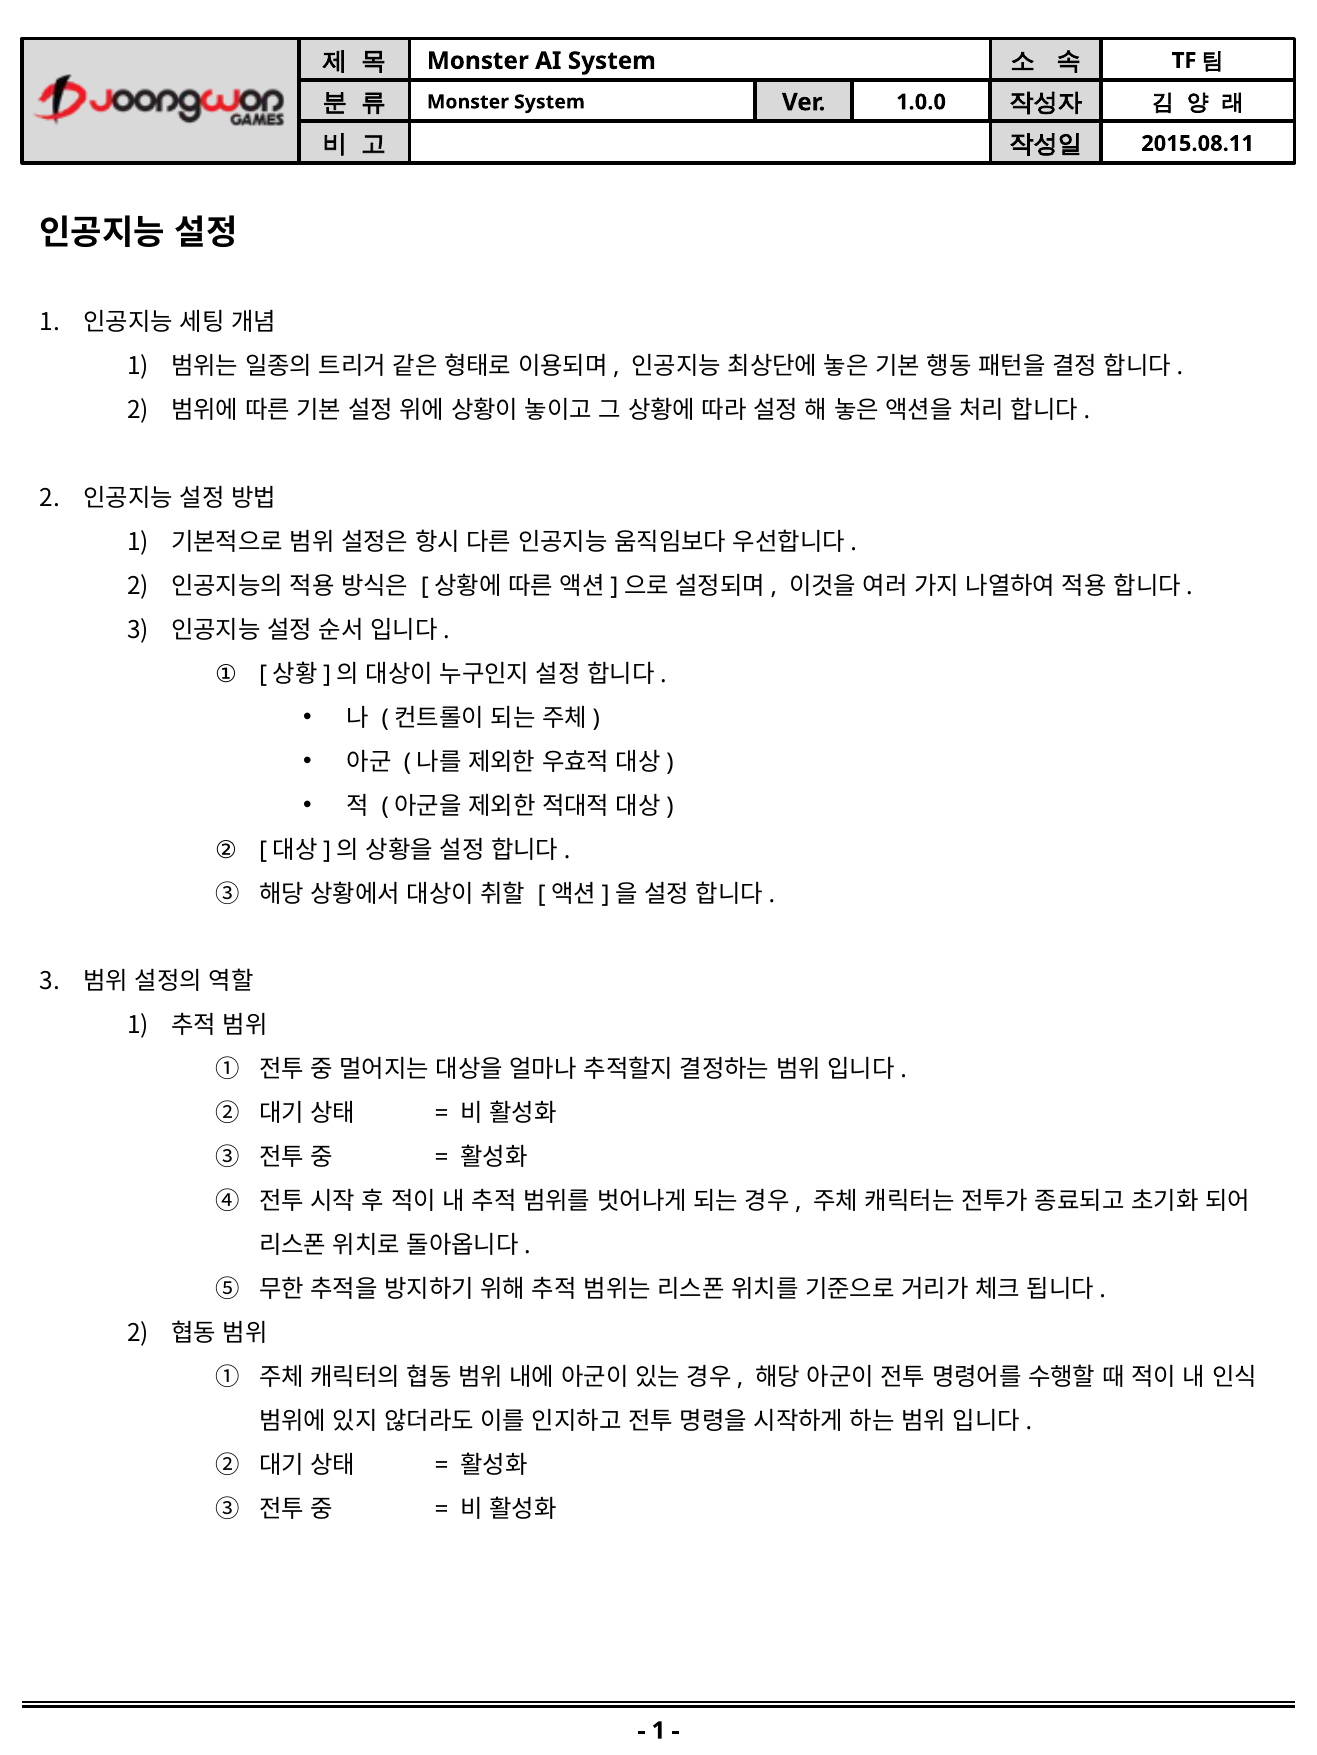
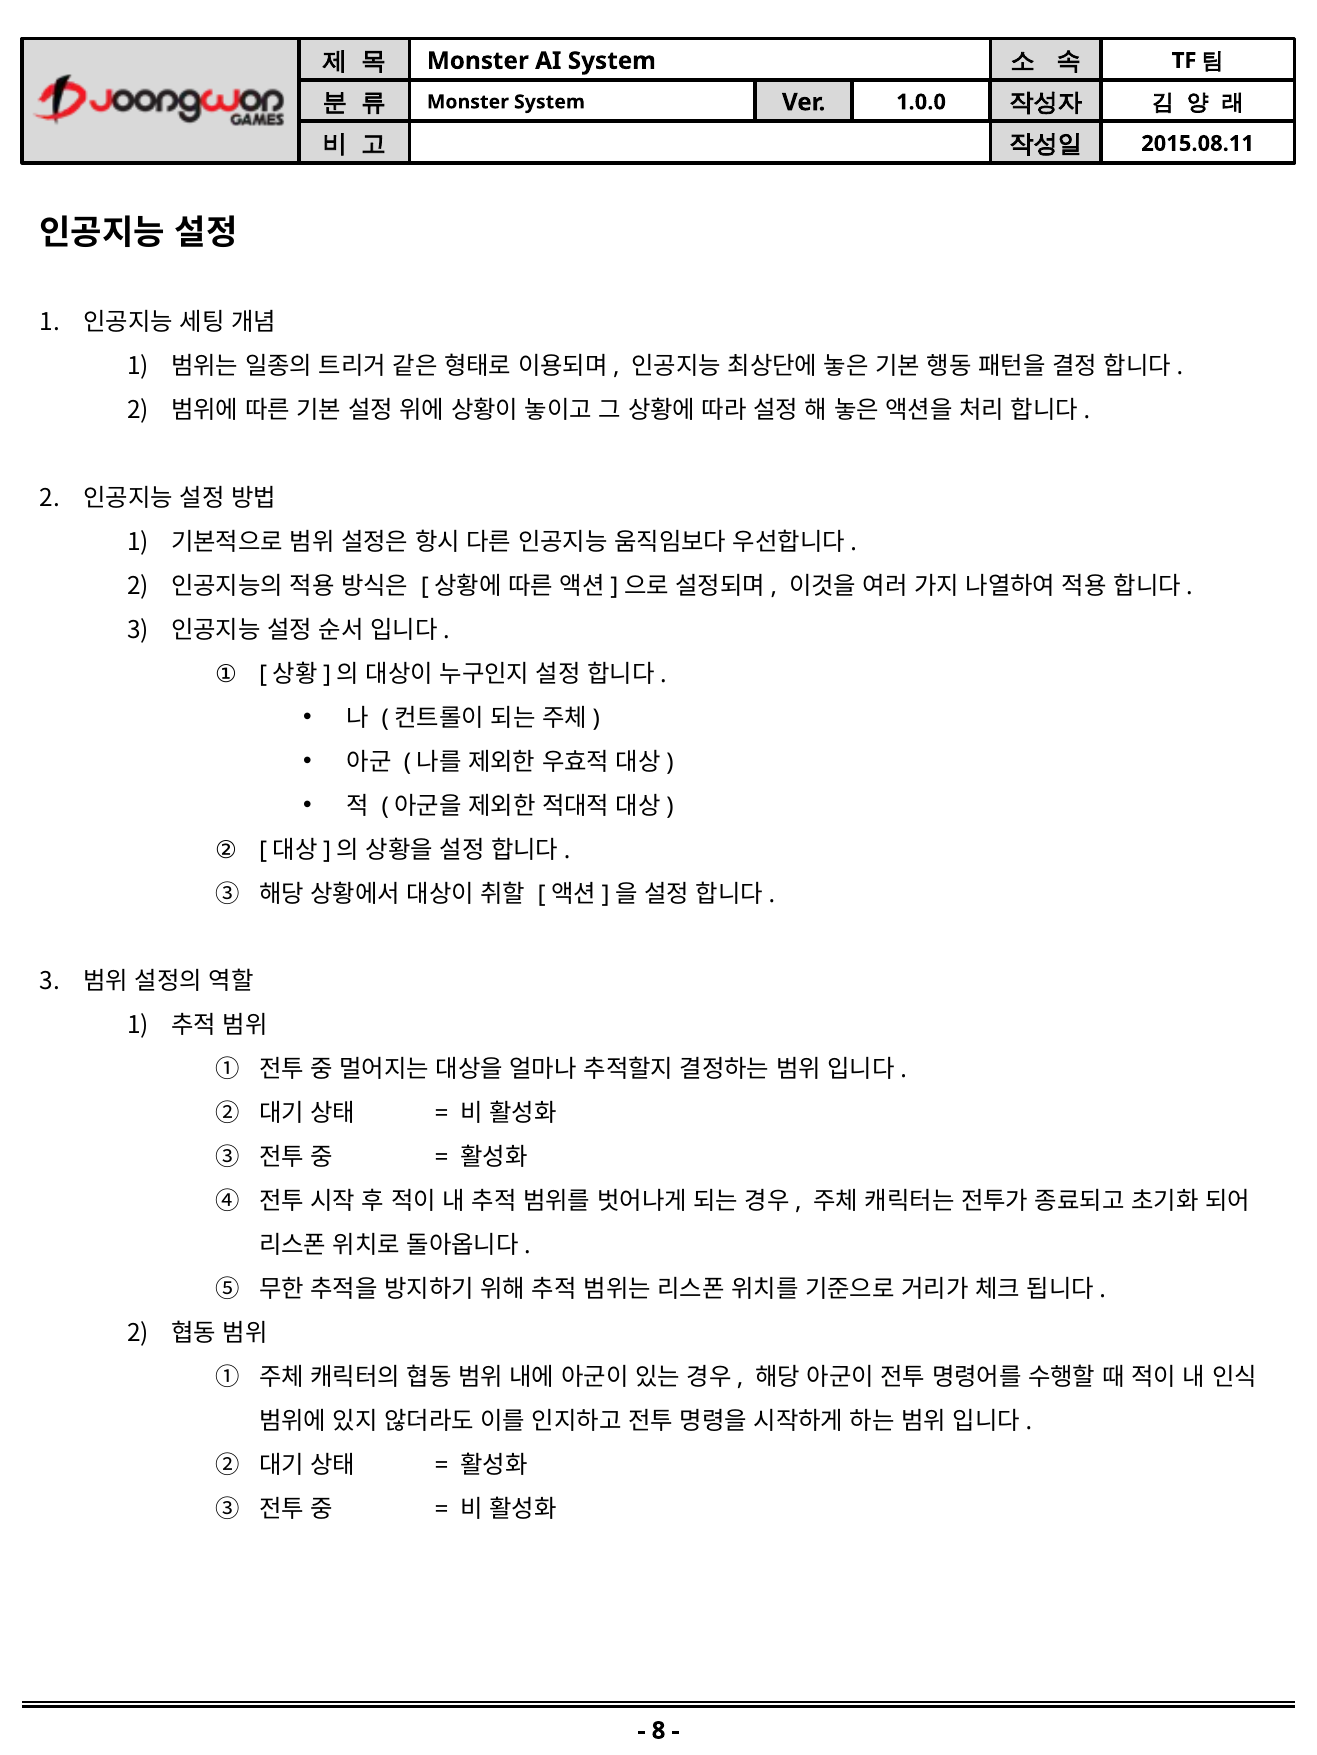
1 at (659, 1732): 1 -> 8
